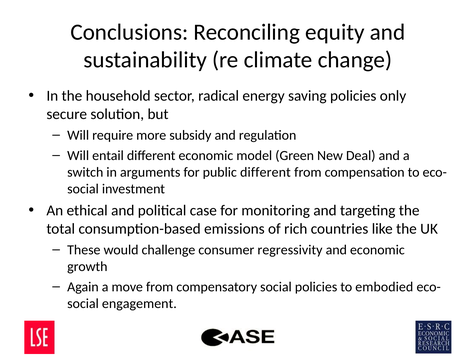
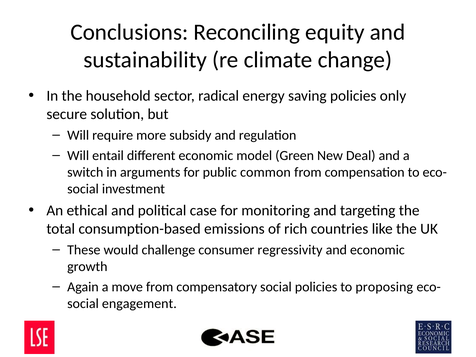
public different: different -> common
embodied: embodied -> proposing
